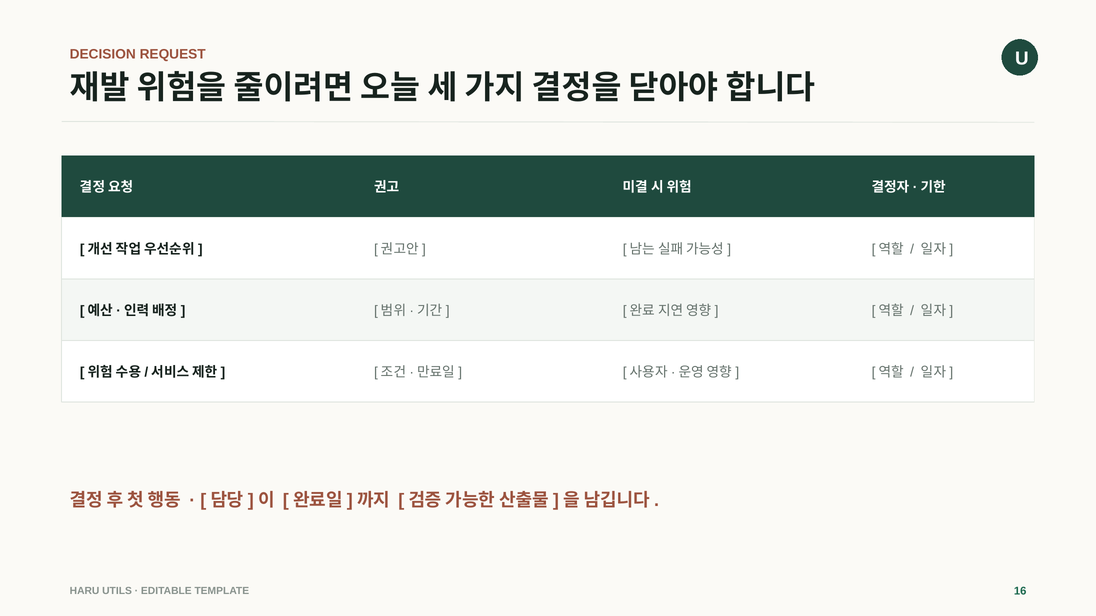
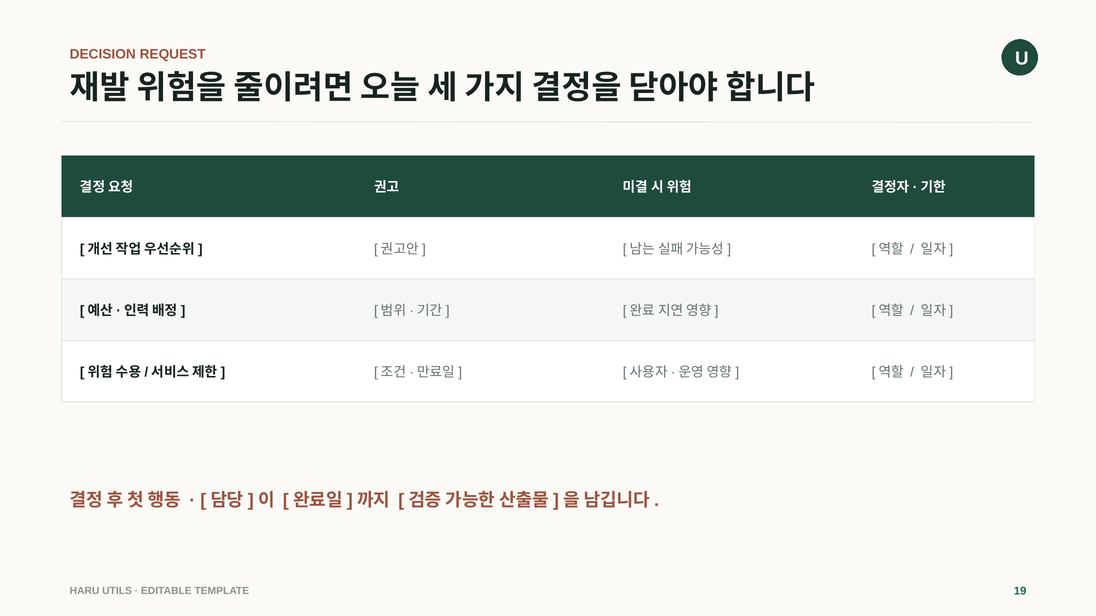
16: 16 -> 19
